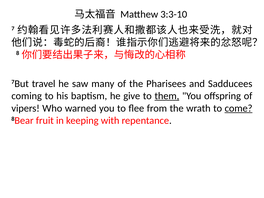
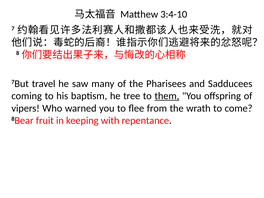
3:3-10: 3:3-10 -> 3:4-10
give: give -> tree
come underline: present -> none
